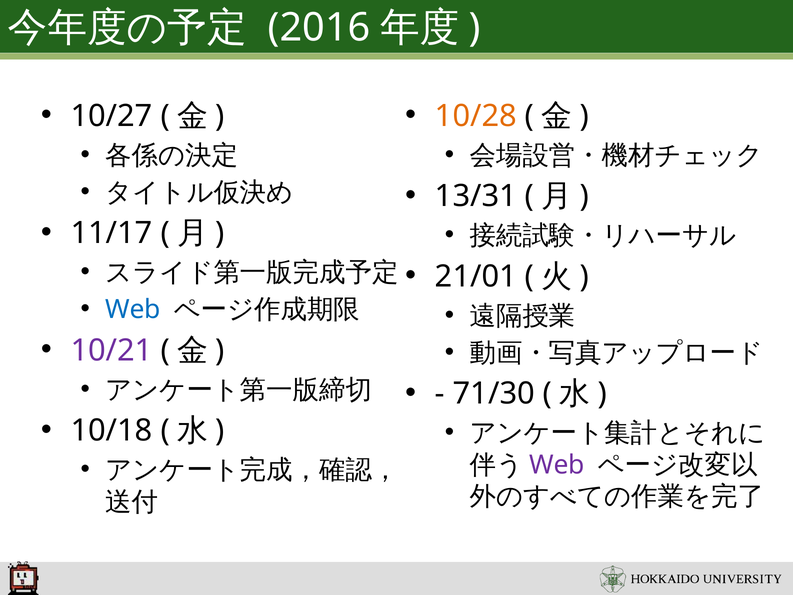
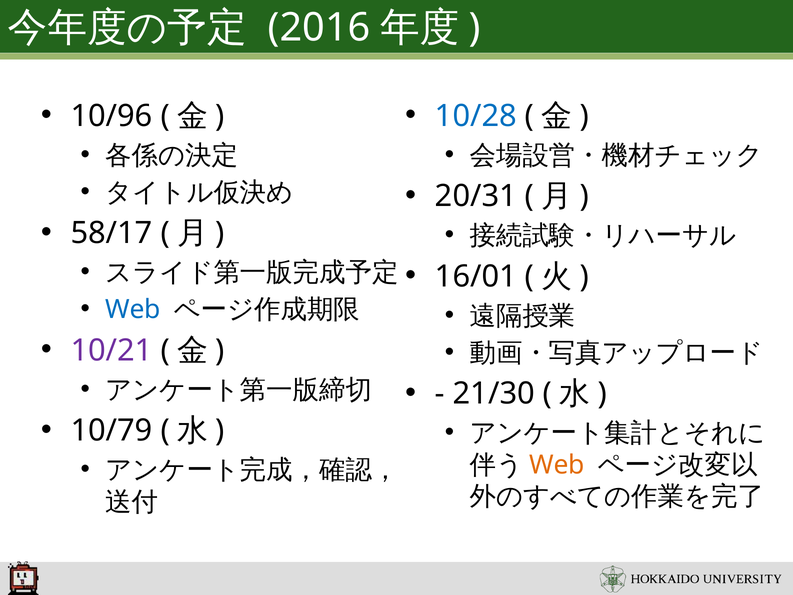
10/27: 10/27 -> 10/96
10/28 colour: orange -> blue
13/31: 13/31 -> 20/31
11/17: 11/17 -> 58/17
21/01: 21/01 -> 16/01
71/30: 71/30 -> 21/30
10/18: 10/18 -> 10/79
Web at (557, 465) colour: purple -> orange
